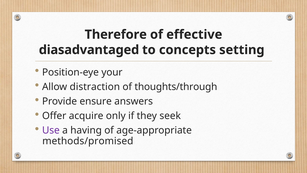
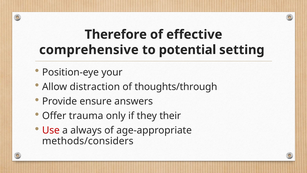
diasadvantaged: diasadvantaged -> comprehensive
concepts: concepts -> potential
acquire: acquire -> trauma
seek: seek -> their
Use colour: purple -> red
having: having -> always
methods/promised: methods/promised -> methods/considers
